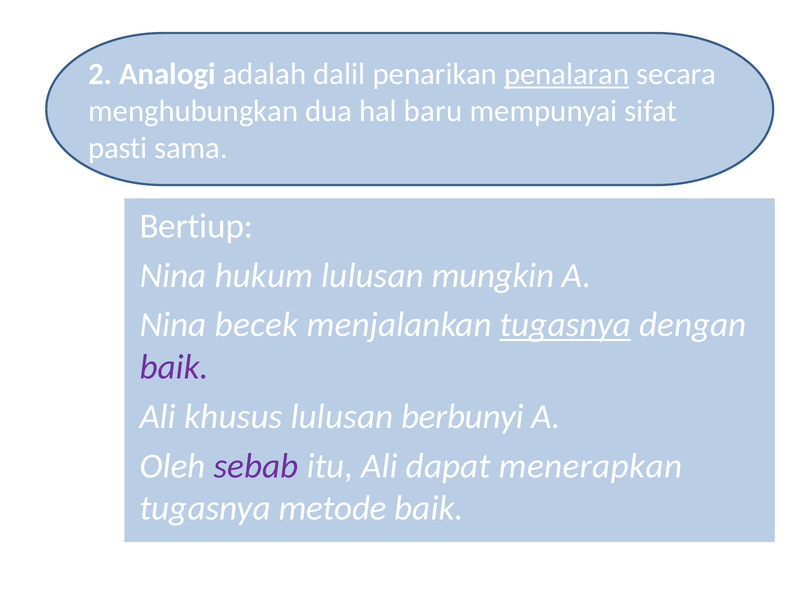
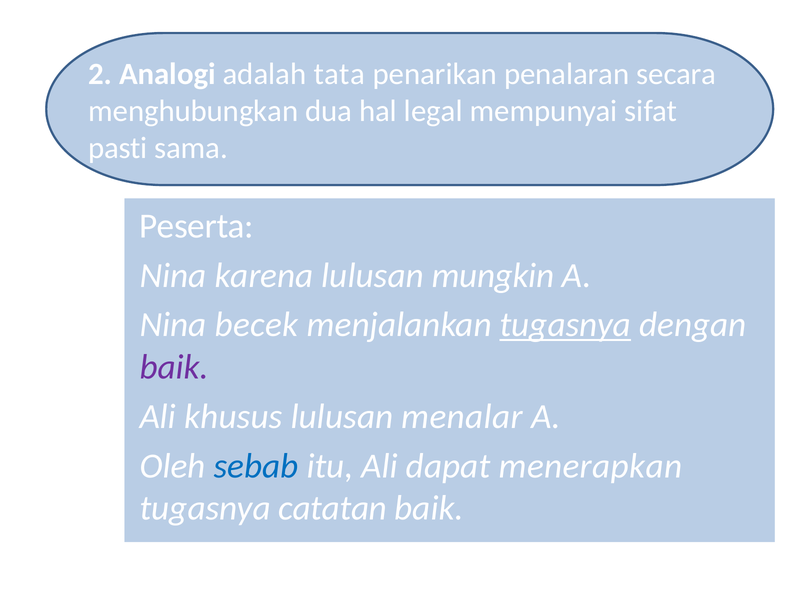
dalil: dalil -> tata
penalaran underline: present -> none
baru: baru -> legal
Bertiup: Bertiup -> Peserta
hukum: hukum -> karena
berbunyi: berbunyi -> menalar
sebab colour: purple -> blue
metode: metode -> catatan
